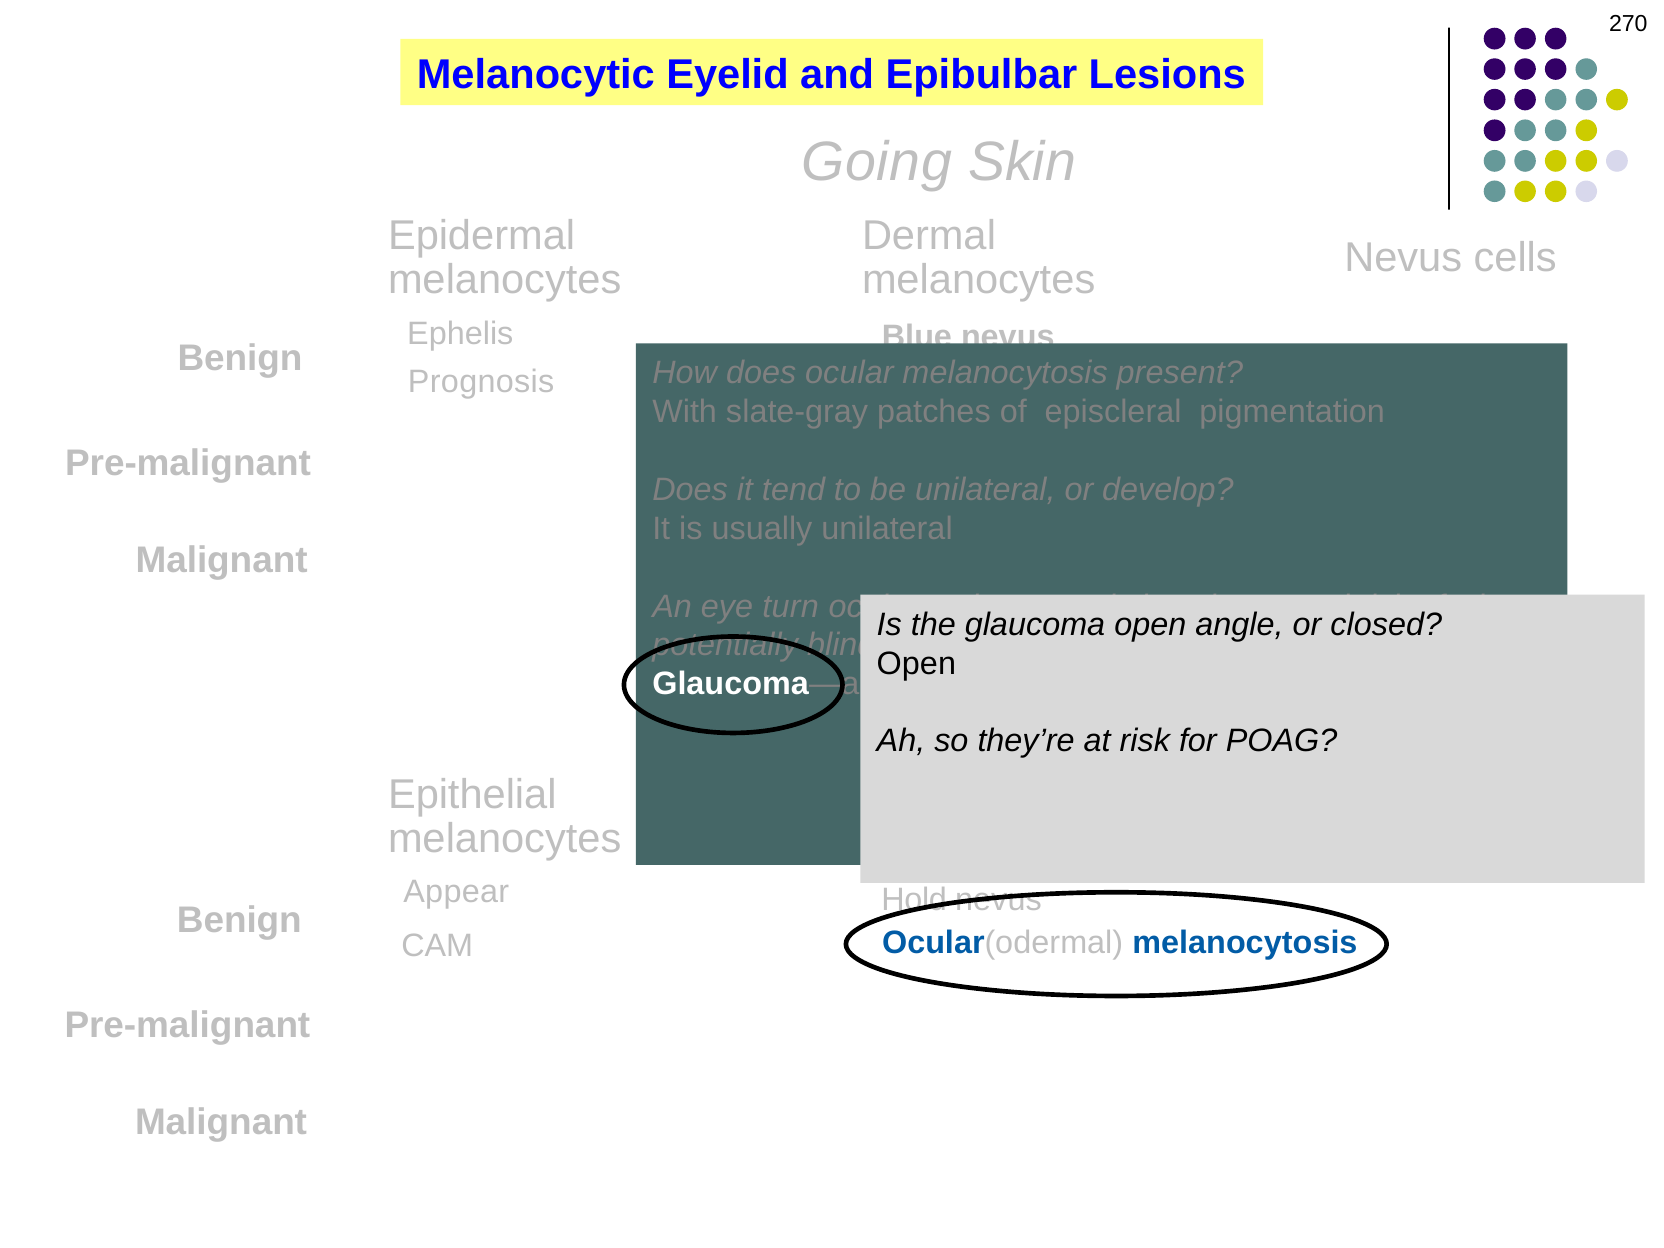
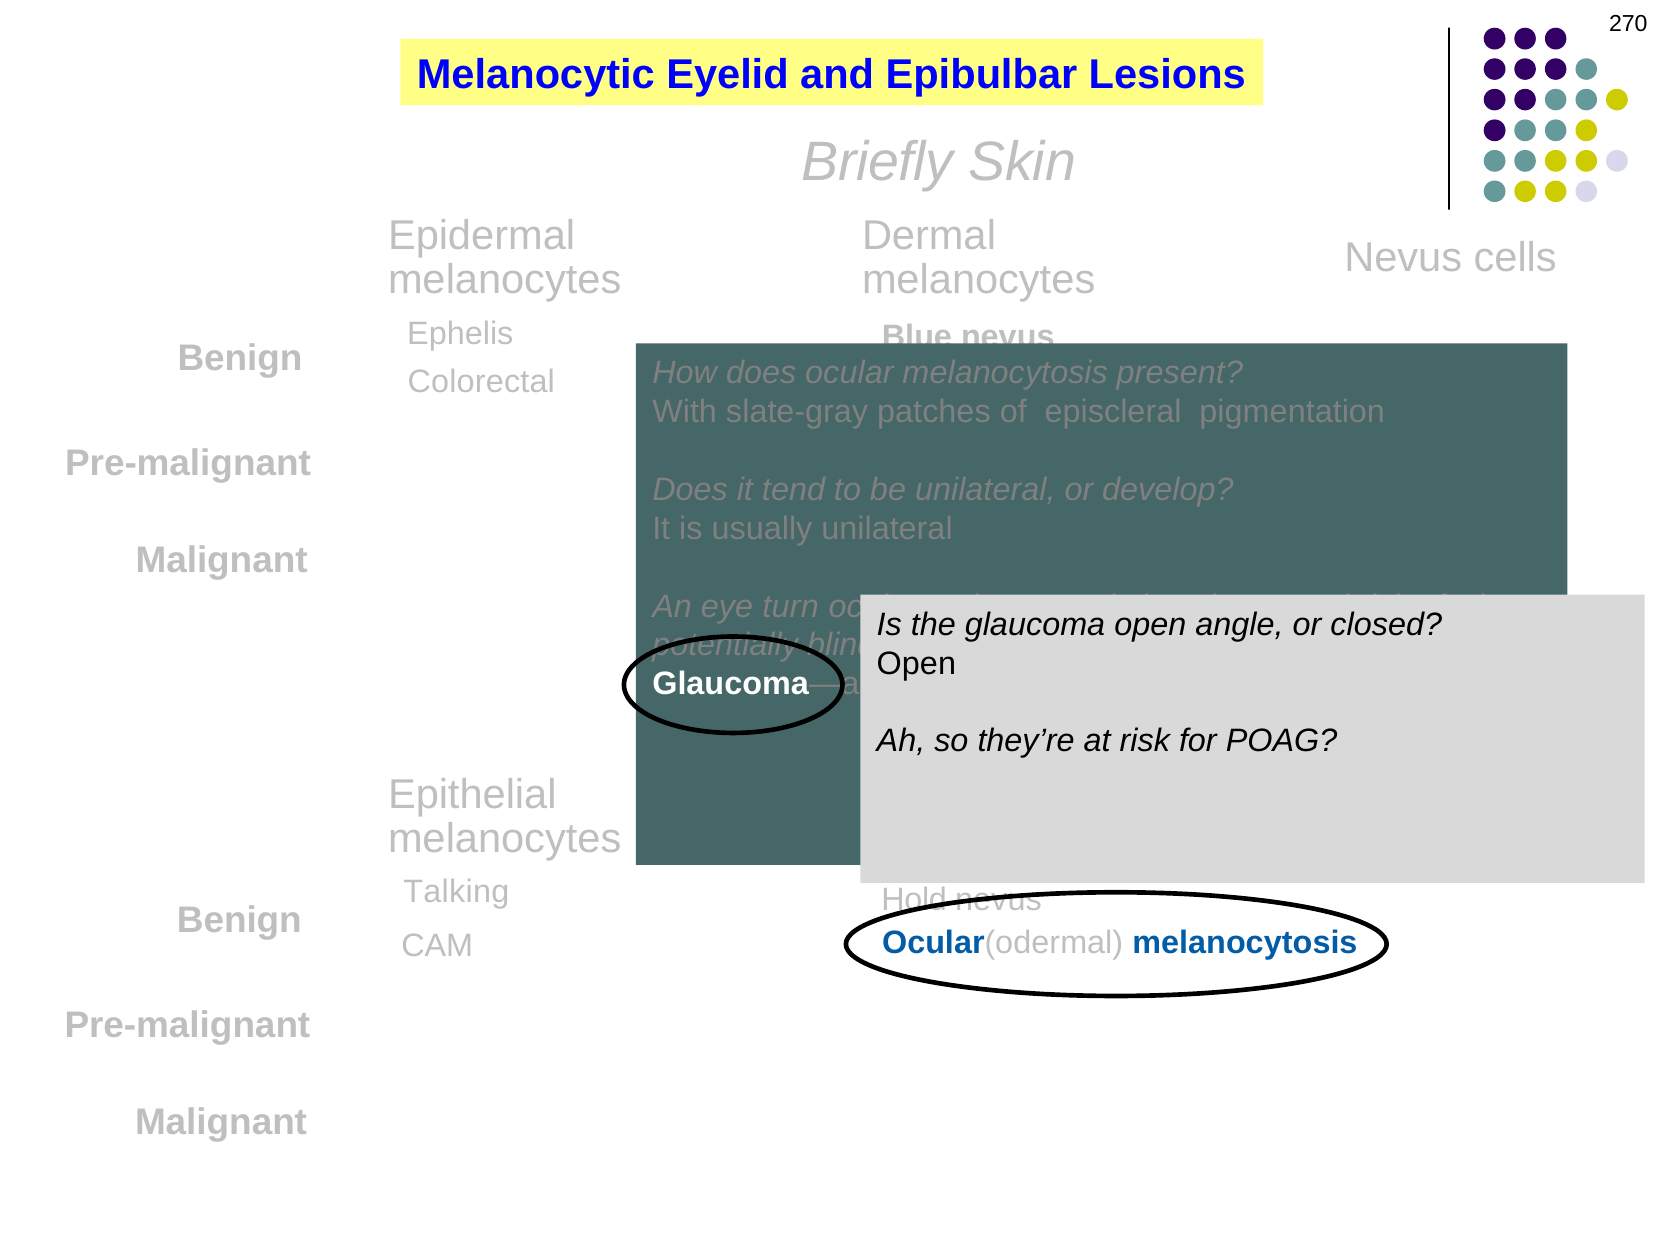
Going: Going -> Briefly
Prognosis: Prognosis -> Colorectal
Appear: Appear -> Talking
